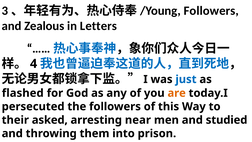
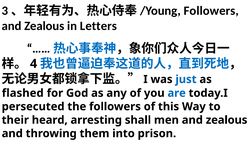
are colour: orange -> blue
asked: asked -> heard
near: near -> shall
men and studied: studied -> zealous
